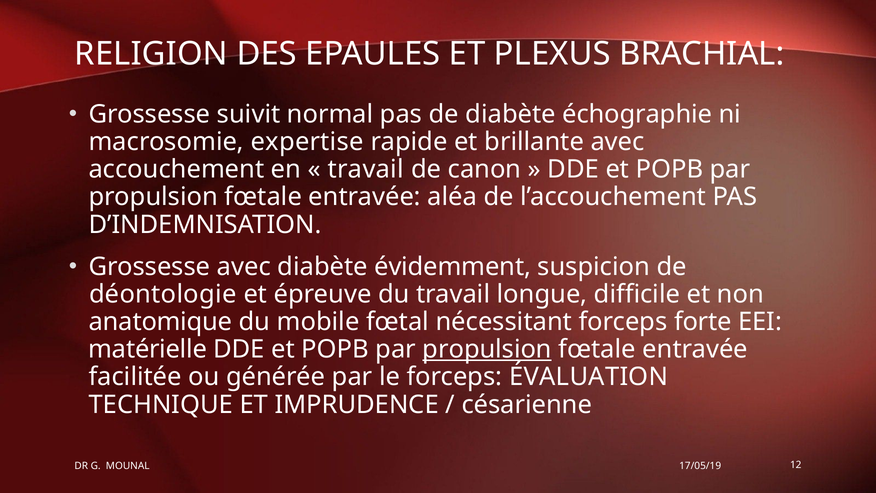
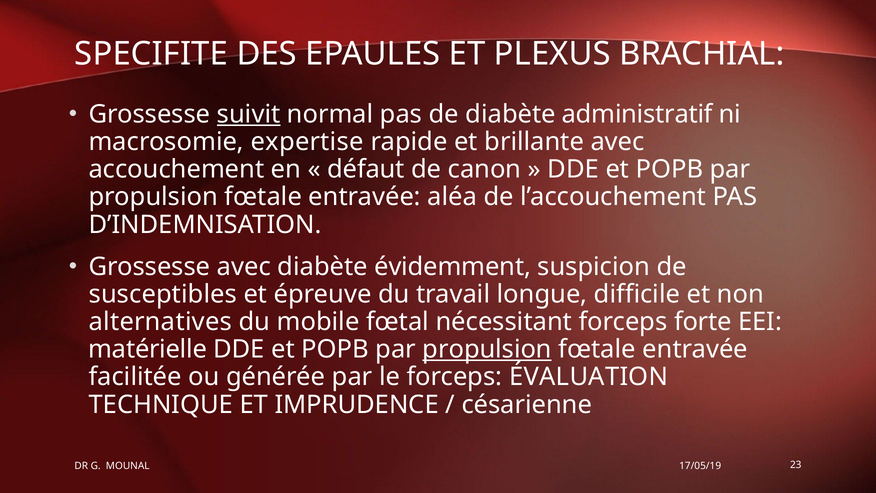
RELIGION: RELIGION -> SPECIFITE
suivit underline: none -> present
échographie: échographie -> administratif
travail at (366, 169): travail -> défaut
déontologie: déontologie -> susceptibles
anatomique: anatomique -> alternatives
12: 12 -> 23
